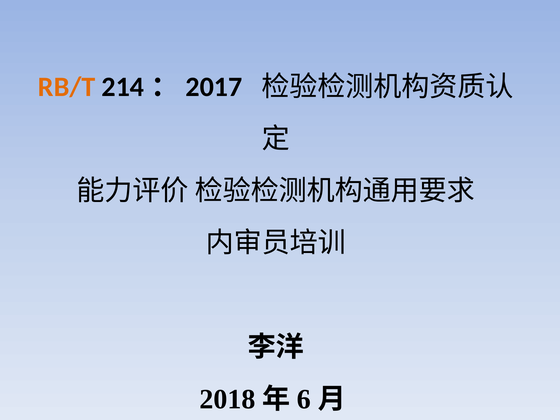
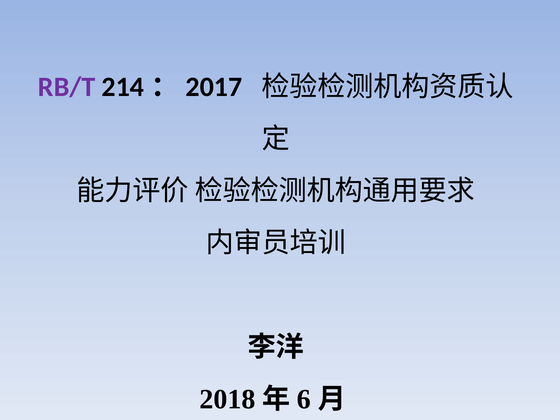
RB/T colour: orange -> purple
